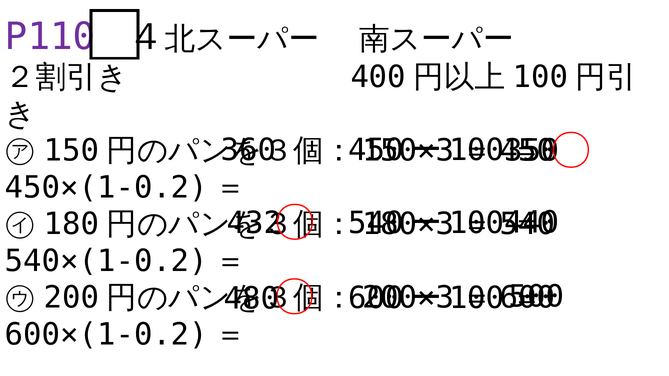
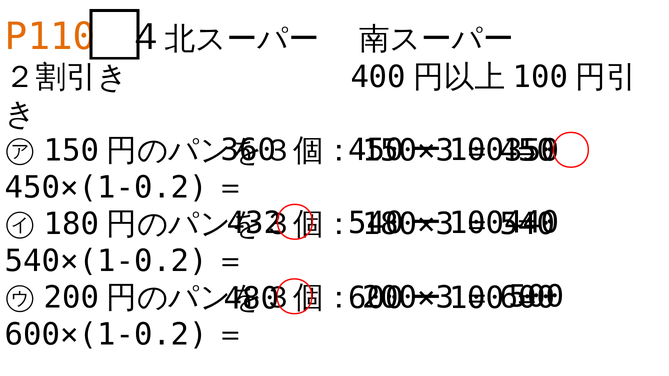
P110 colour: purple -> orange
